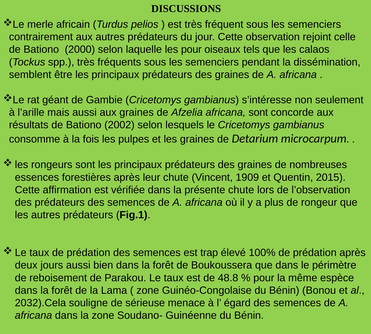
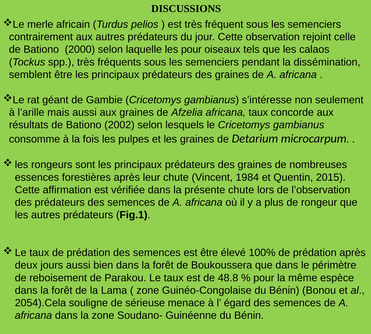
africana sont: sont -> taux
1909: 1909 -> 1984
est trap: trap -> être
2032).Cela: 2032).Cela -> 2054).Cela
